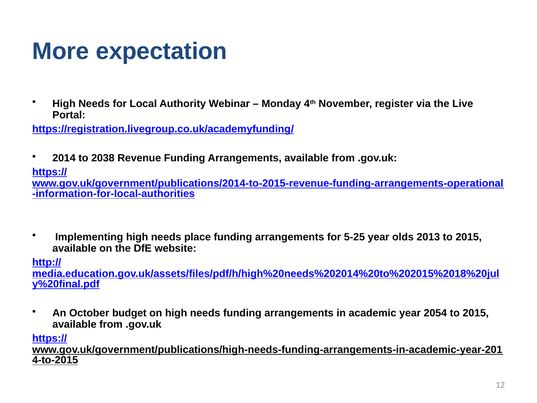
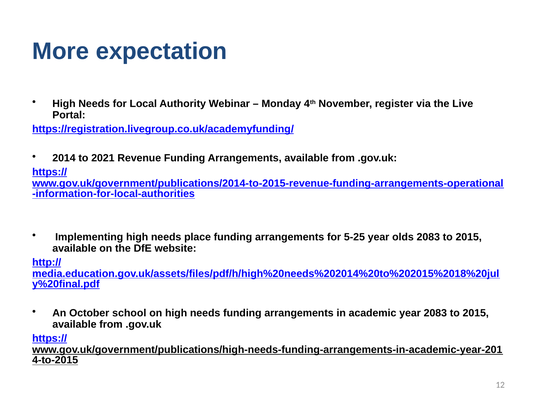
2038: 2038 -> 2021
olds 2013: 2013 -> 2083
budget: budget -> school
year 2054: 2054 -> 2083
